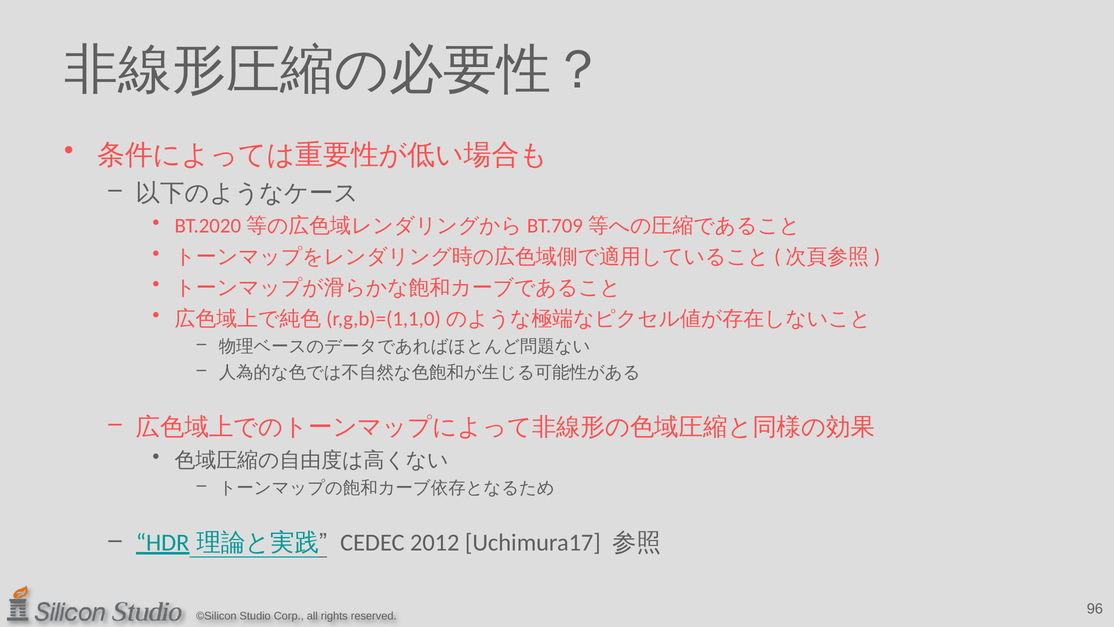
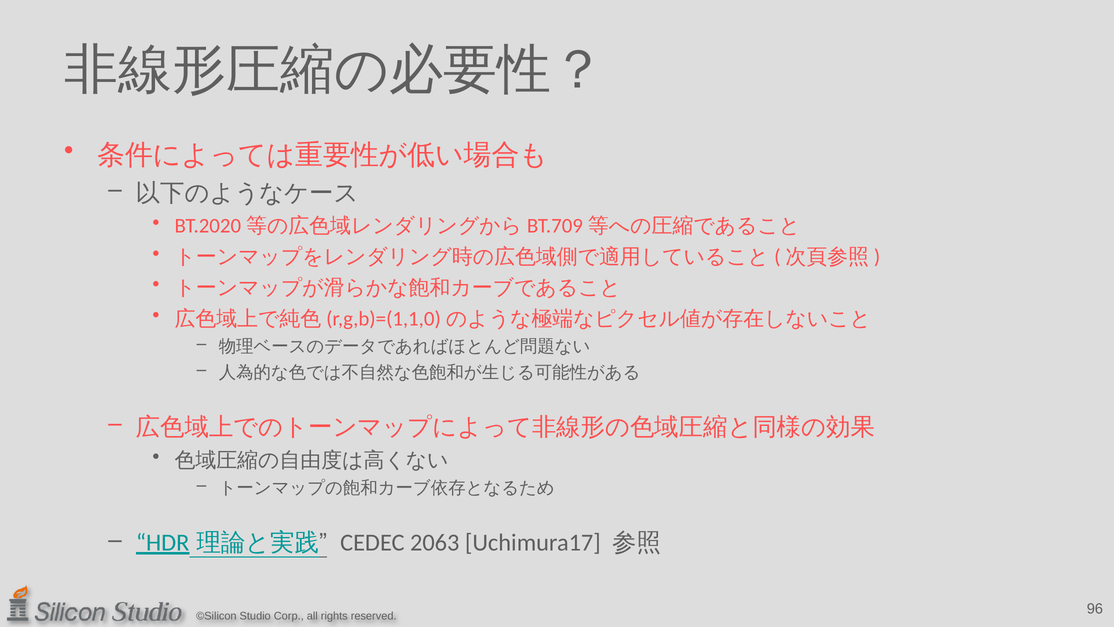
2012: 2012 -> 2063
